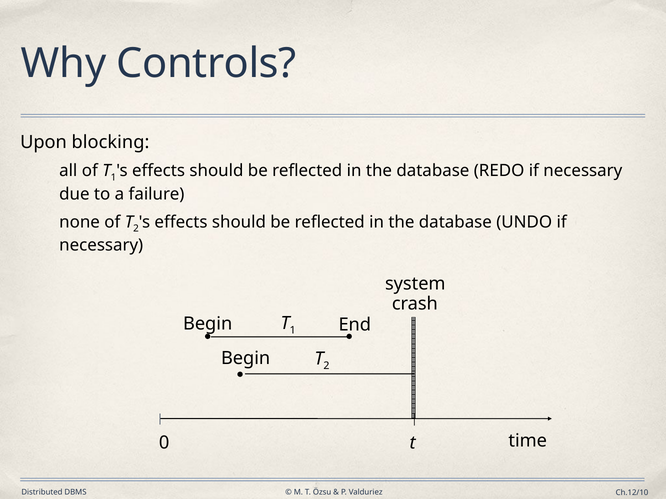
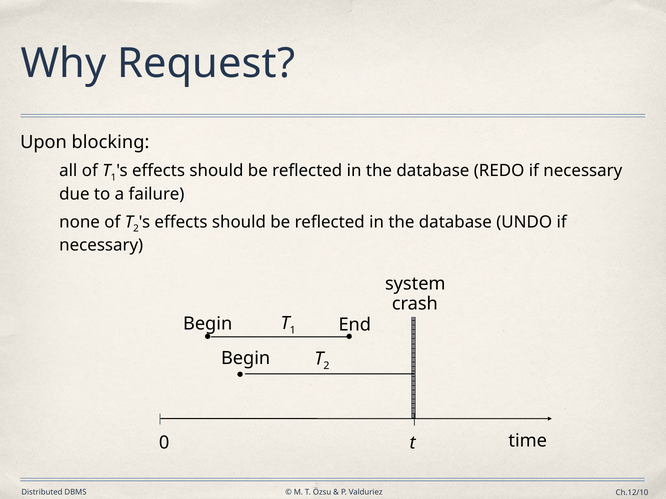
Controls: Controls -> Request
